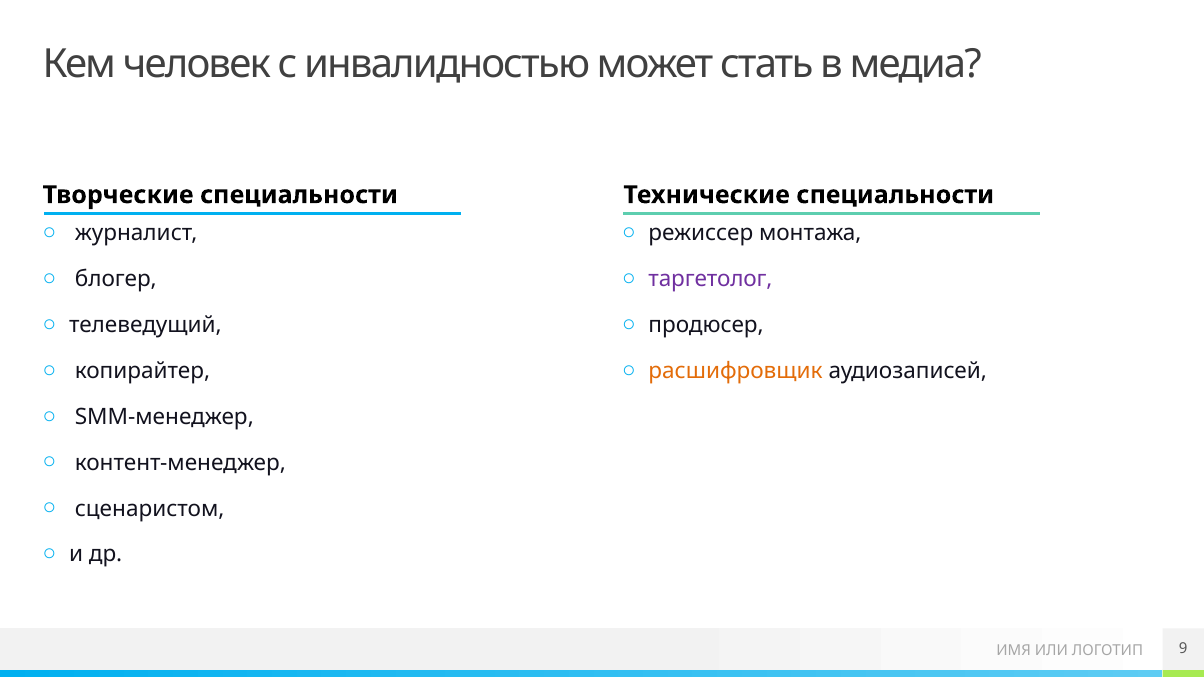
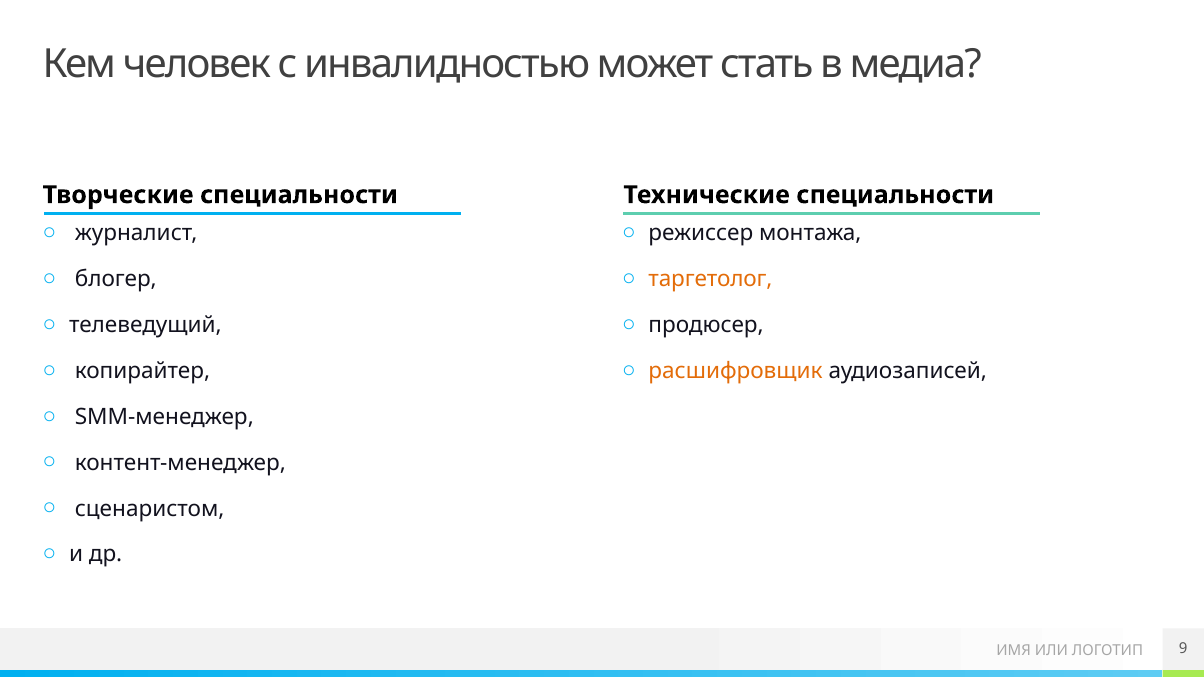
таргетолог colour: purple -> orange
